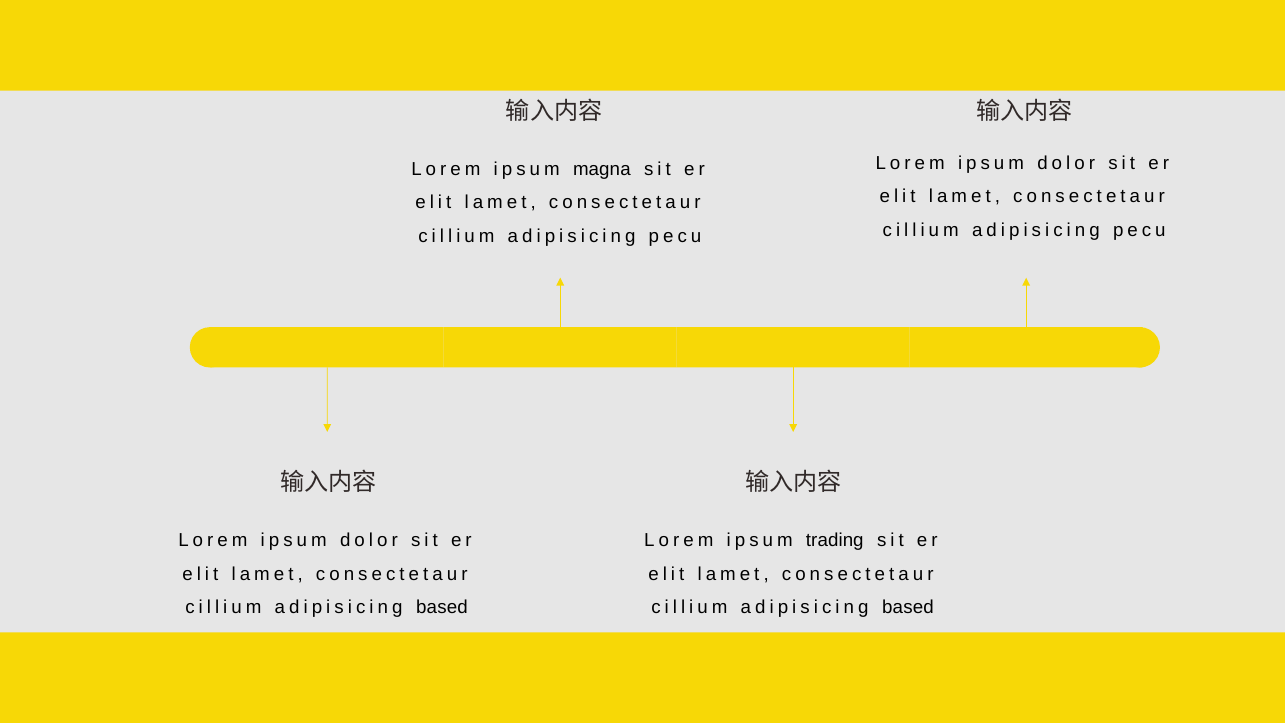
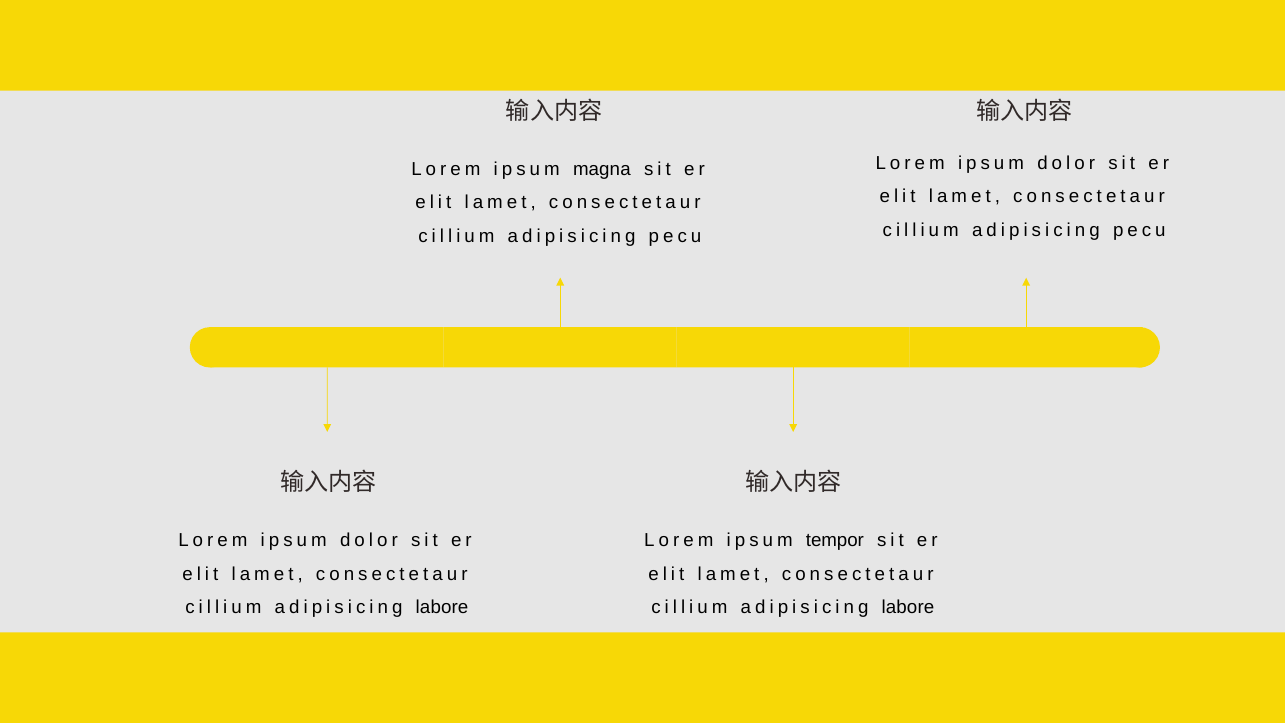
trading: trading -> tempor
based at (442, 607): based -> labore
based at (908, 607): based -> labore
